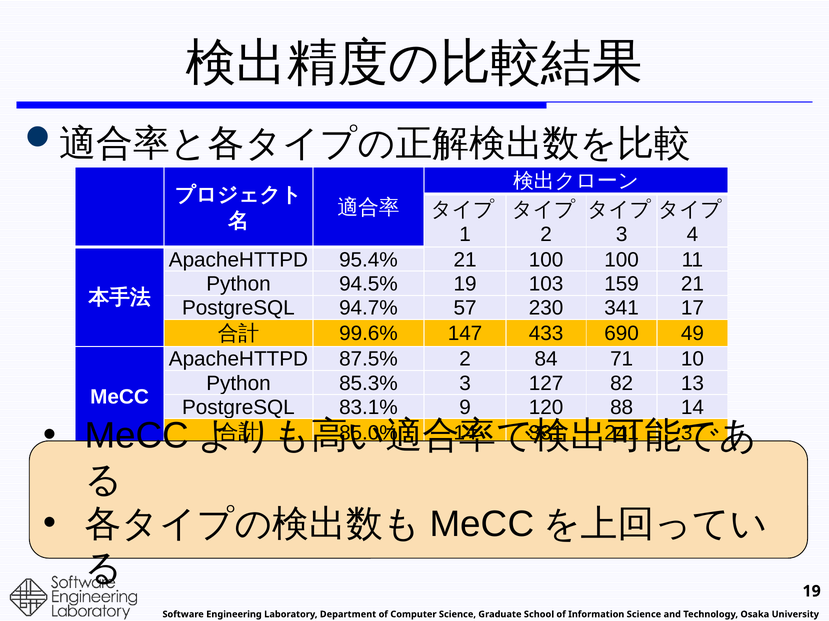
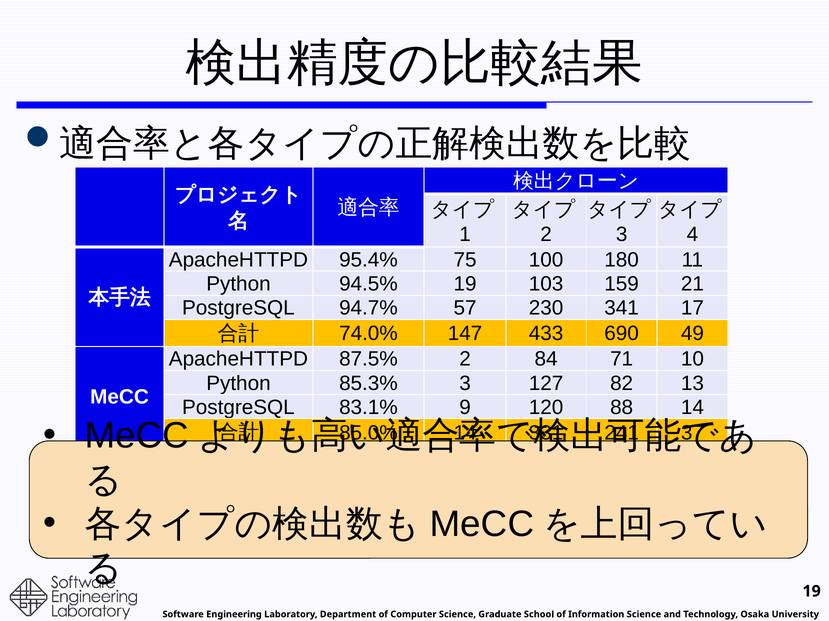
95.4% 21: 21 -> 75
100 100: 100 -> 180
99.6%: 99.6% -> 74.0%
